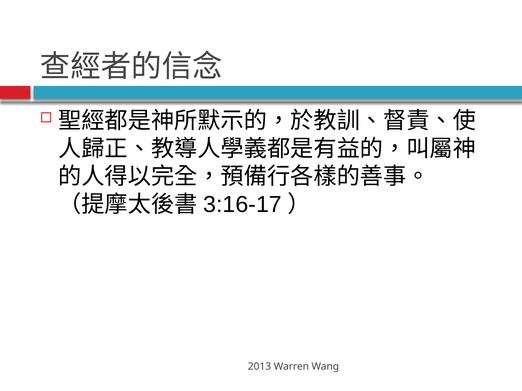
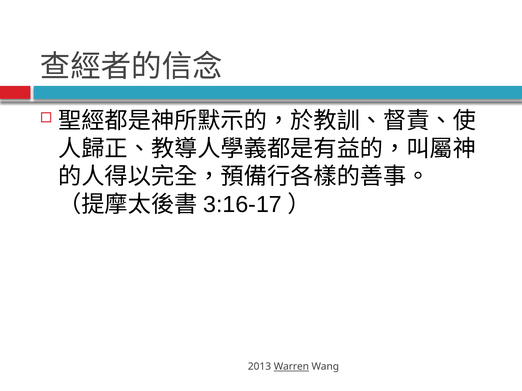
Warren underline: none -> present
